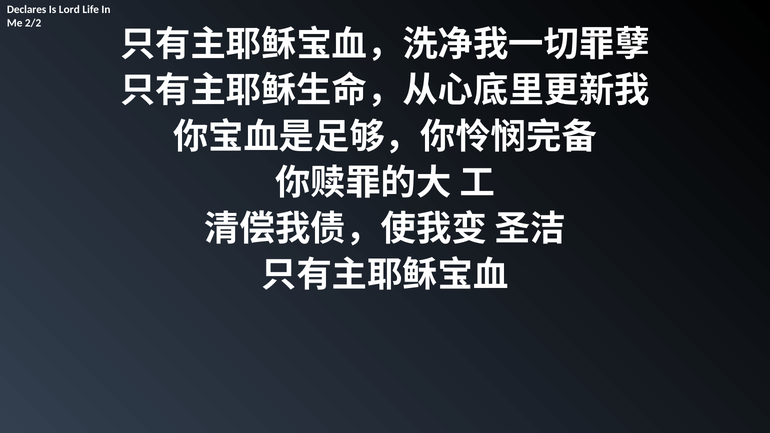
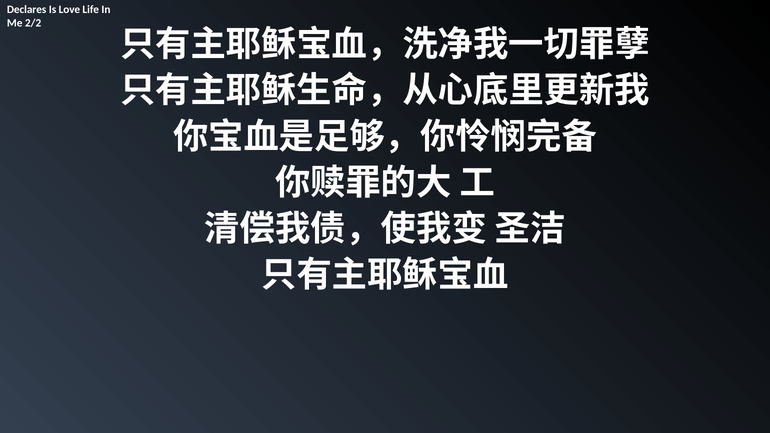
Lord: Lord -> Love
